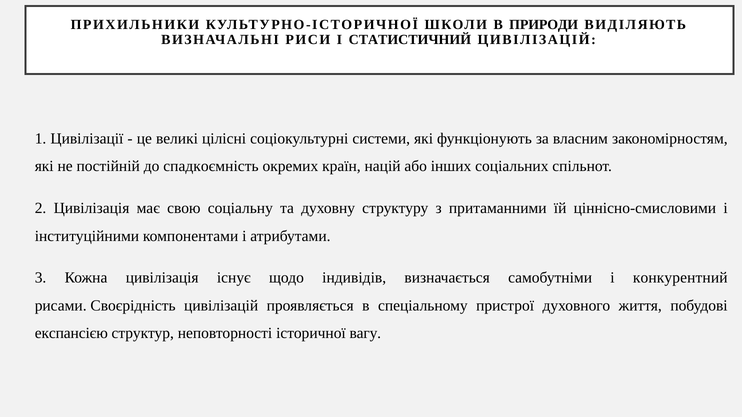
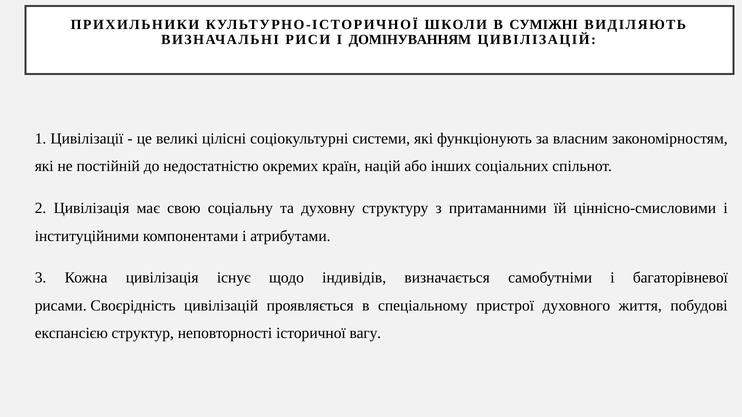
ПРИРОДИ: ПРИРОДИ -> СУМІЖНІ
СТАТИСТИЧНИЙ: СТАТИСТИЧНИЙ -> ДОМІНУВАННЯМ
спадкоємність: спадкоємність -> недостатністю
конкурентний: конкурентний -> багаторівневої
